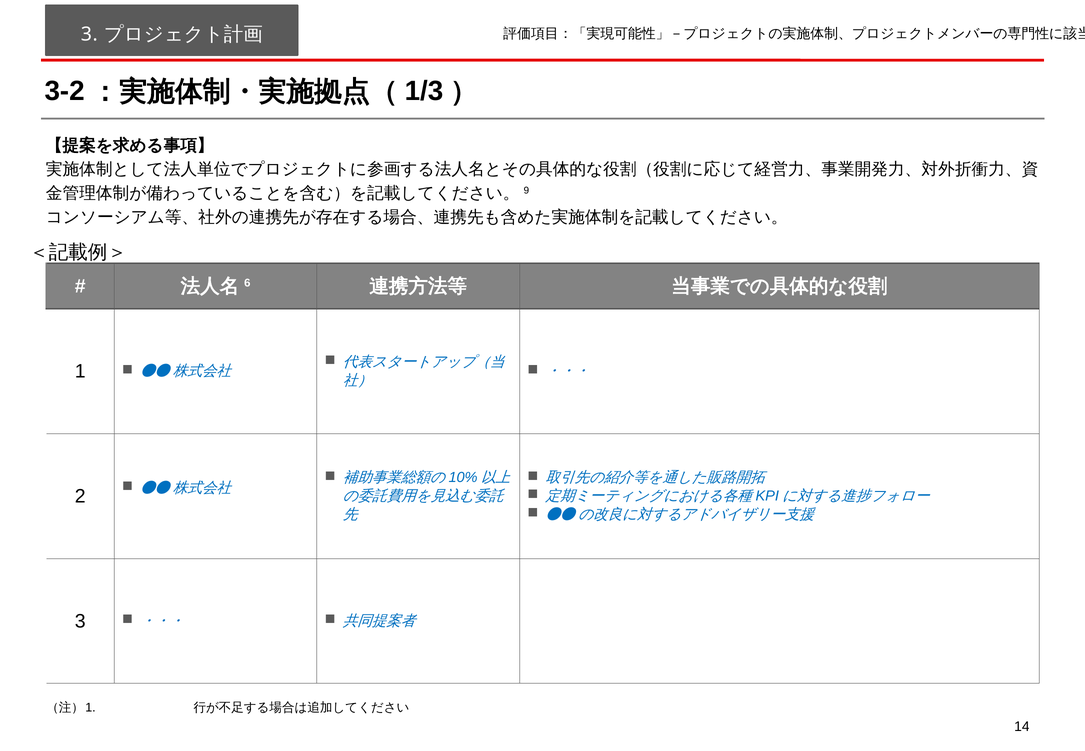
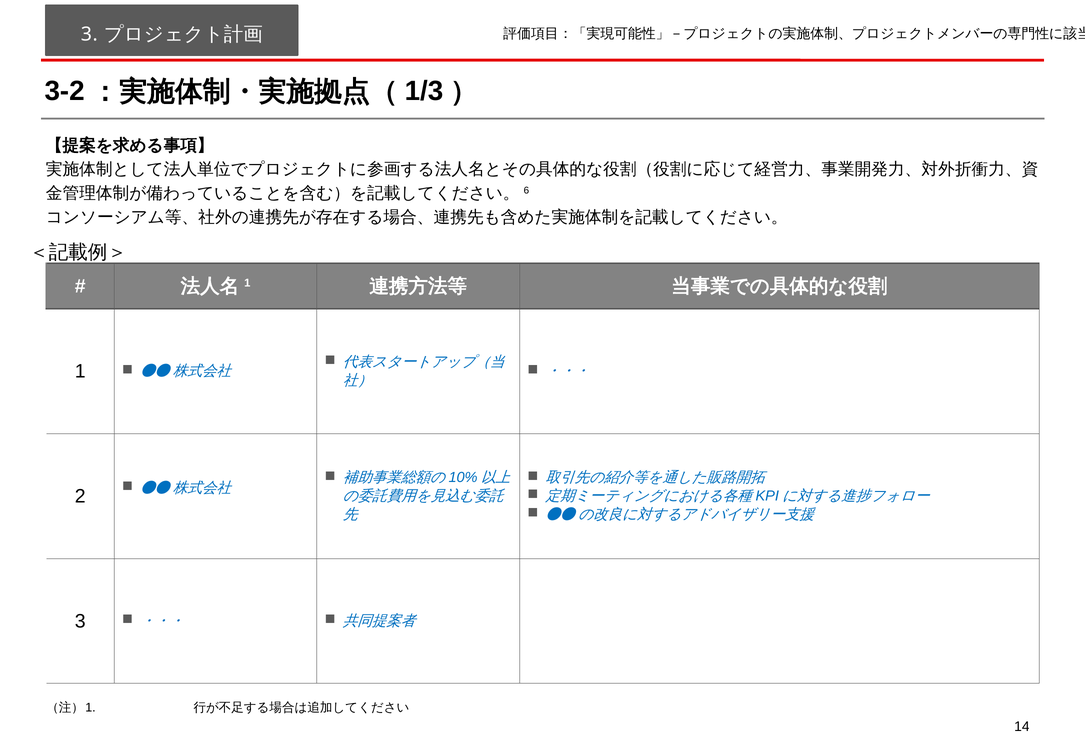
9: 9 -> 6
6 at (247, 283): 6 -> 1
